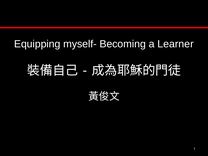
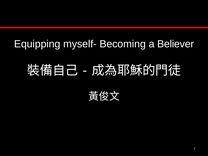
Learner: Learner -> Believer
